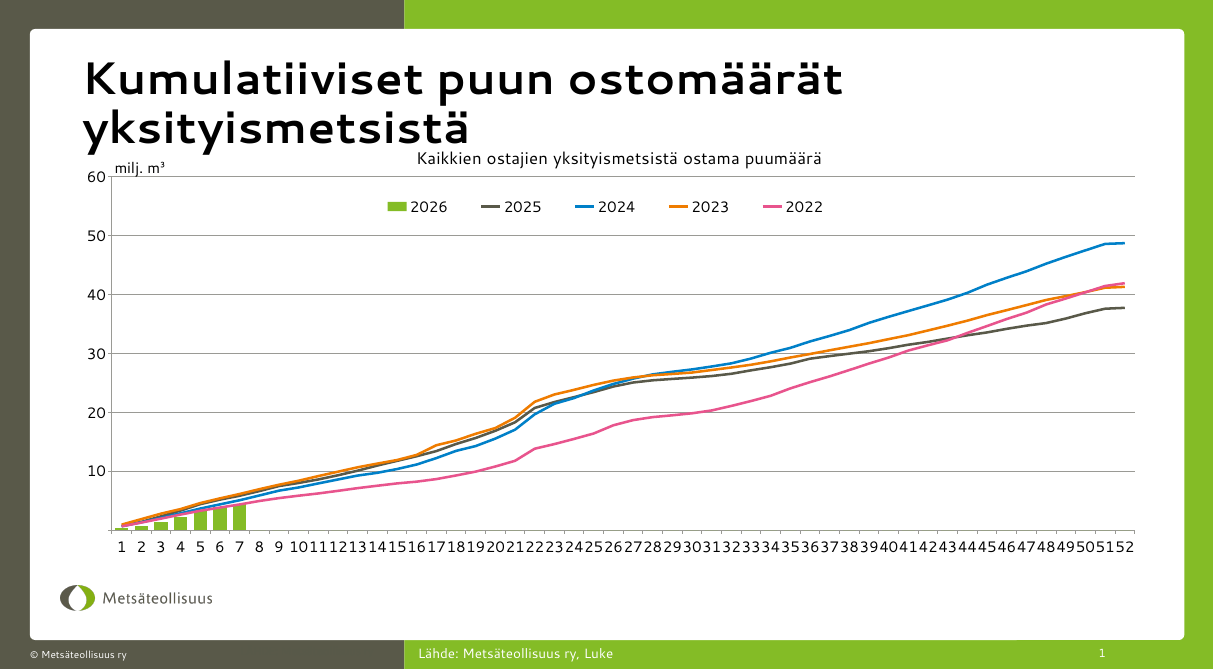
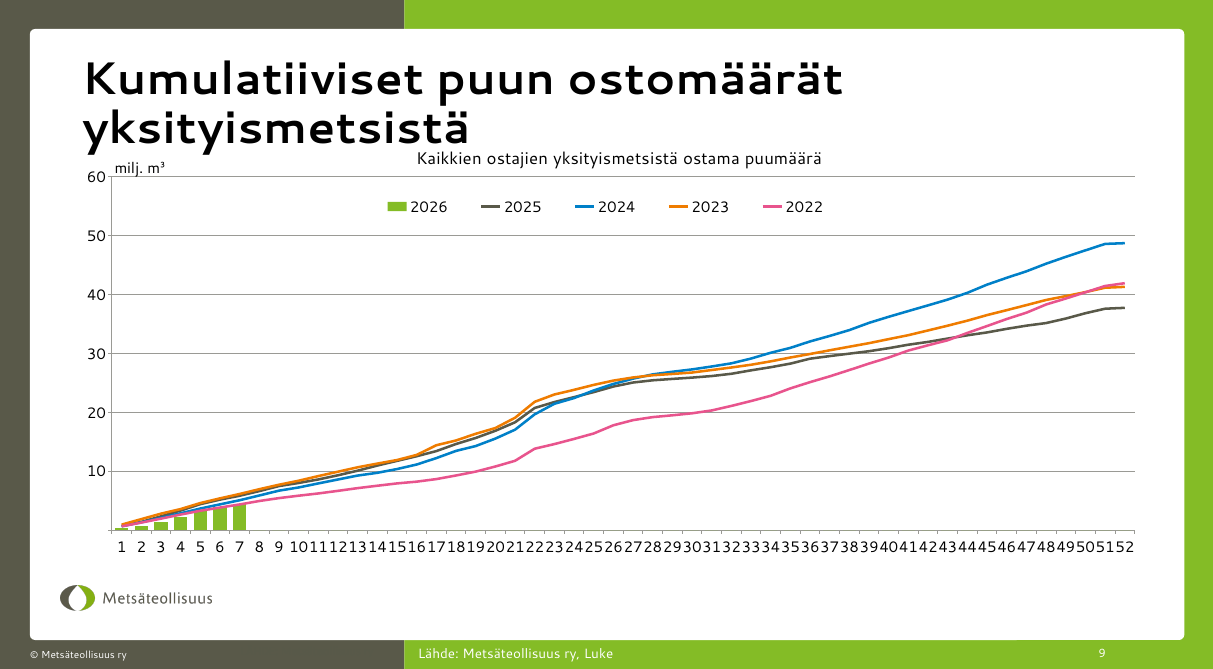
ry 1: 1 -> 9
